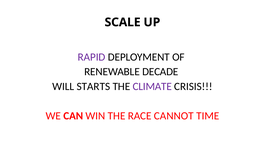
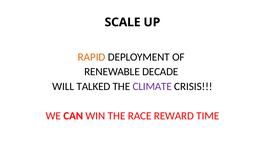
RAPID colour: purple -> orange
STARTS: STARTS -> TALKED
CANNOT: CANNOT -> REWARD
